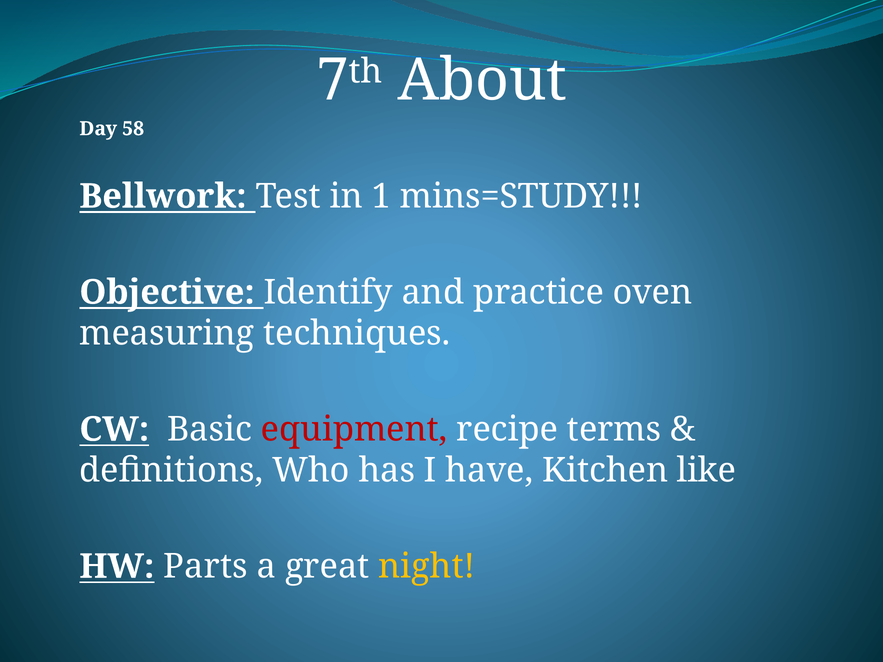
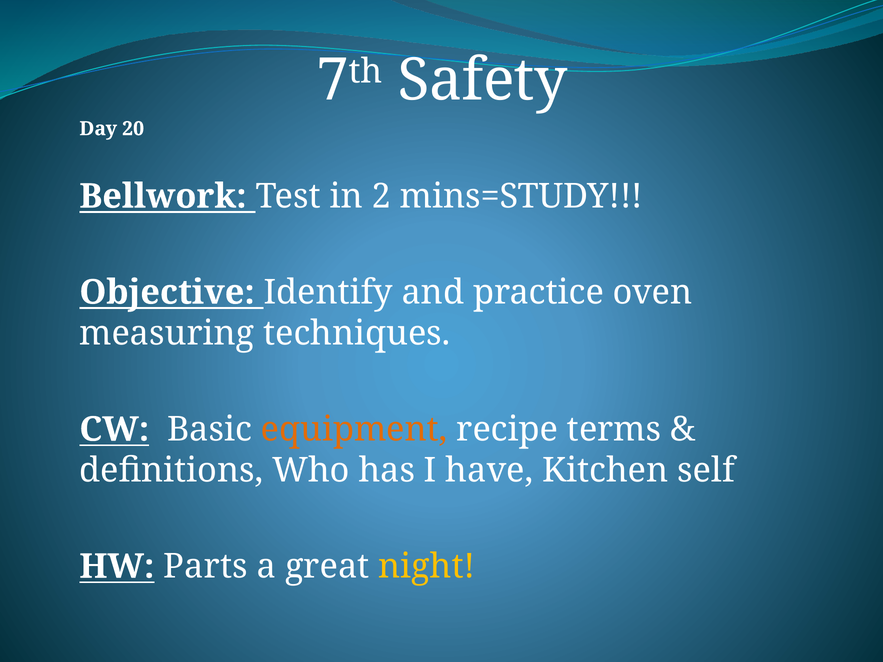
About: About -> Safety
58: 58 -> 20
1: 1 -> 2
equipment colour: red -> orange
like: like -> self
